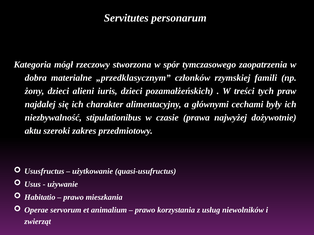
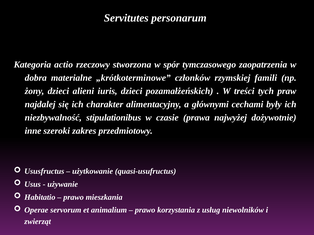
mógł: mógł -> actio
„przedklasycznym: „przedklasycznym -> „krótkoterminowe
aktu: aktu -> inne
